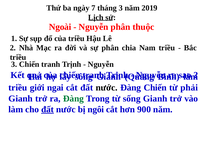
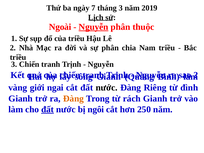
Nguyễn at (93, 27) underline: none -> present
triều at (18, 88): triều -> vàng
Đàng Chiến: Chiến -> Riêng
phải: phải -> đình
Đàng at (73, 99) colour: green -> orange
sống: sống -> rách
900: 900 -> 250
